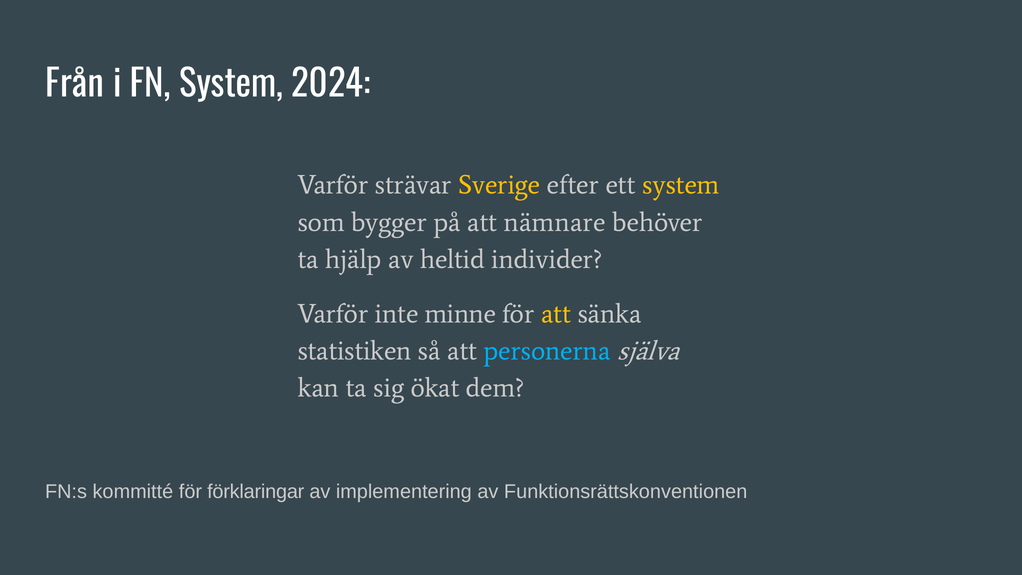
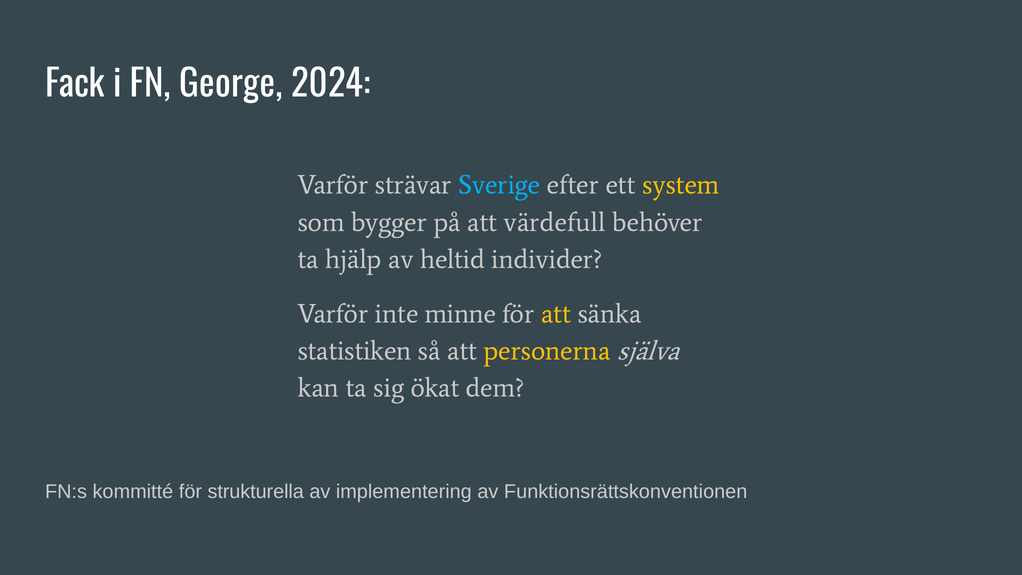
Från: Från -> Fack
FN System: System -> George
Sverige colour: yellow -> light blue
nämnare: nämnare -> värdefull
personerna colour: light blue -> yellow
förklaringar: förklaringar -> strukturella
